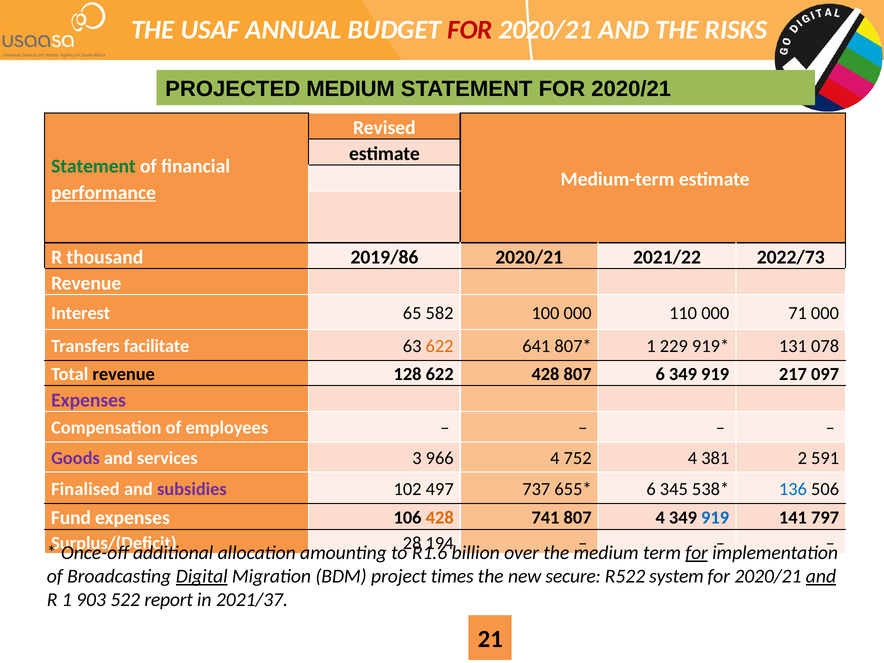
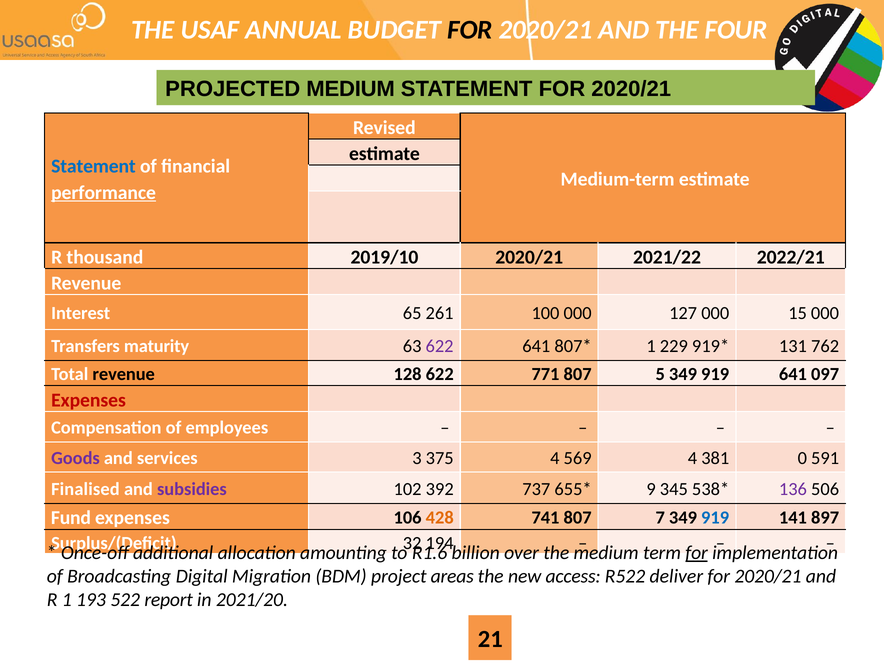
FOR at (470, 30) colour: red -> black
RISKS: RISKS -> FOUR
Statement at (93, 166) colour: green -> blue
2019/86: 2019/86 -> 2019/10
2022/73: 2022/73 -> 2022/21
582: 582 -> 261
110: 110 -> 127
71: 71 -> 15
facilitate: facilitate -> maturity
622 at (440, 346) colour: orange -> purple
078: 078 -> 762
622 428: 428 -> 771
807 6: 6 -> 5
919 217: 217 -> 641
Expenses at (89, 400) colour: purple -> red
966: 966 -> 375
752: 752 -> 569
2: 2 -> 0
497: 497 -> 392
6 at (651, 489): 6 -> 9
136 colour: blue -> purple
807 4: 4 -> 7
797: 797 -> 897
28: 28 -> 32
Digital underline: present -> none
times: times -> areas
secure: secure -> access
system: system -> deliver
and at (821, 576) underline: present -> none
903: 903 -> 193
2021/37: 2021/37 -> 2021/20
